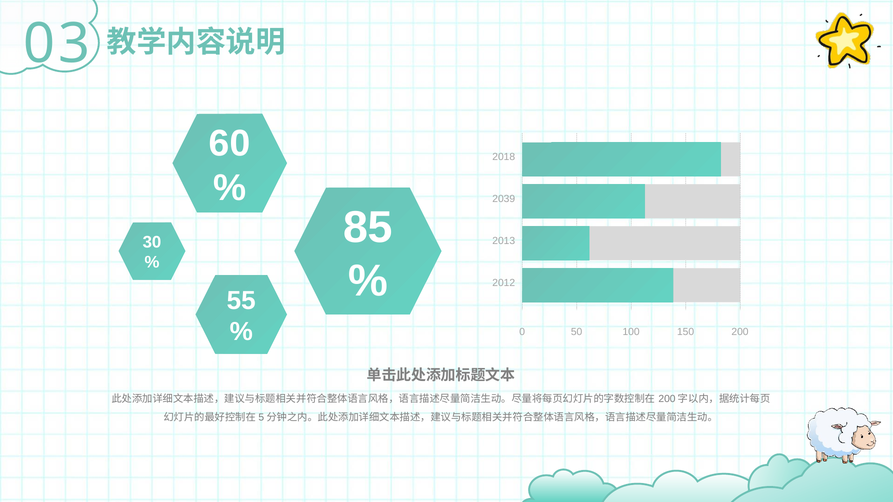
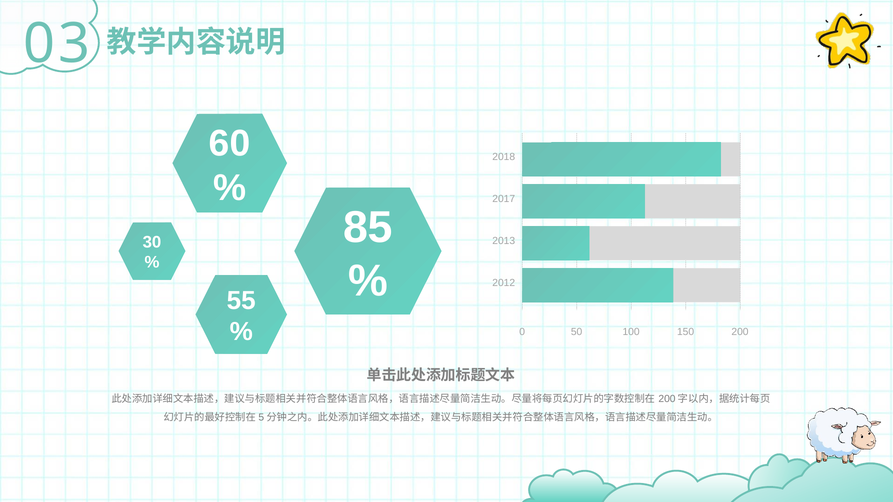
2039: 2039 -> 2017
